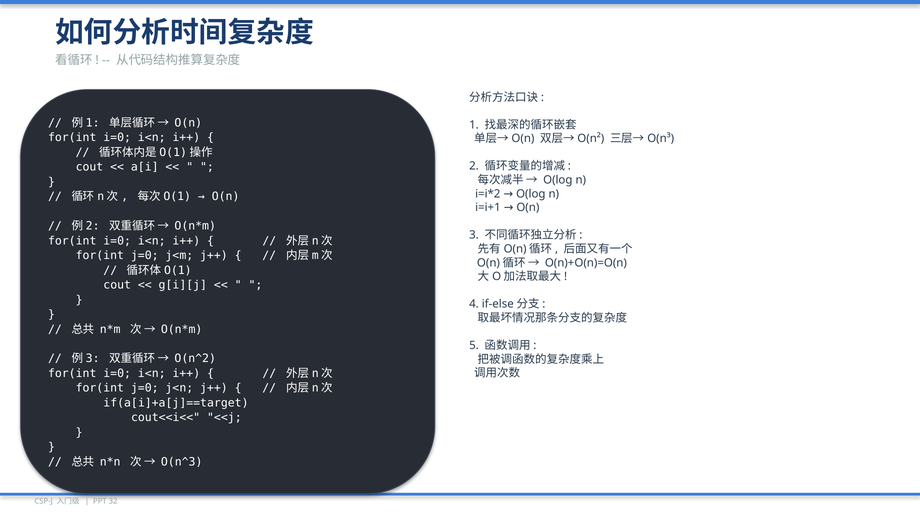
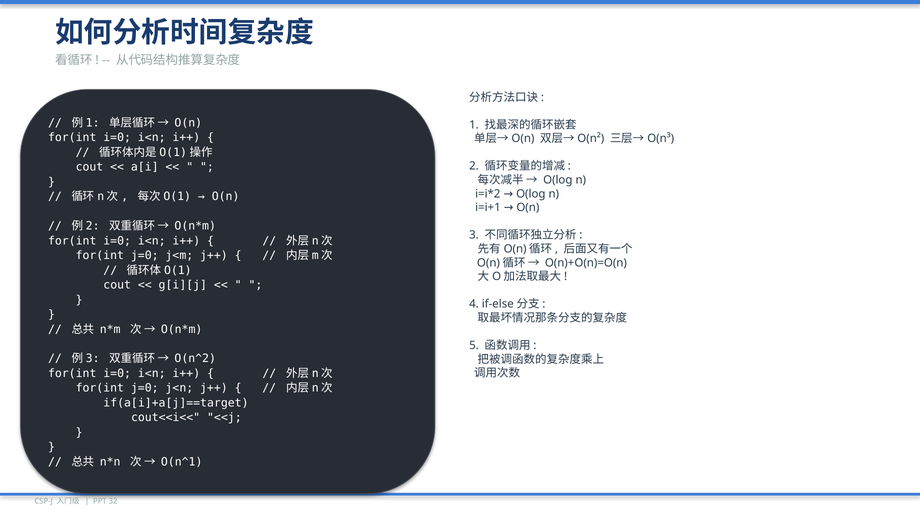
O(n^3: O(n^3 -> O(n^1
